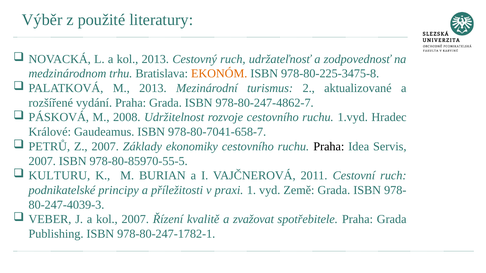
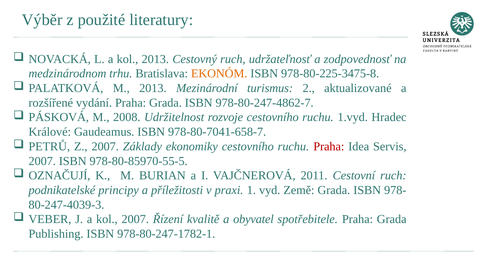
Praha at (329, 147) colour: black -> red
KULTURU: KULTURU -> OZNAČUJÍ
zvažovat: zvažovat -> obyvatel
